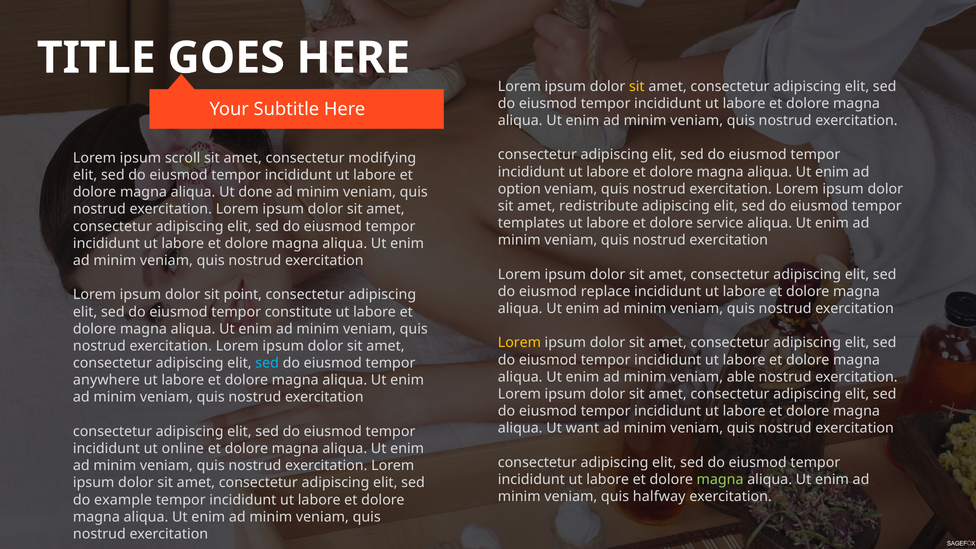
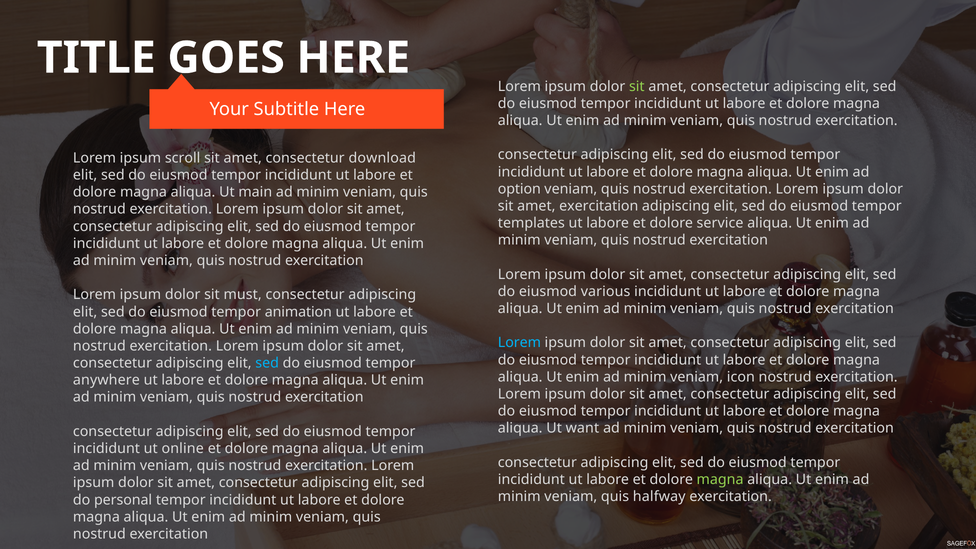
sit at (637, 86) colour: yellow -> light green
modifying: modifying -> download
done: done -> main
amet redistribute: redistribute -> exercitation
replace: replace -> various
point: point -> must
constitute: constitute -> animation
Lorem at (519, 343) colour: yellow -> light blue
able: able -> icon
example: example -> personal
